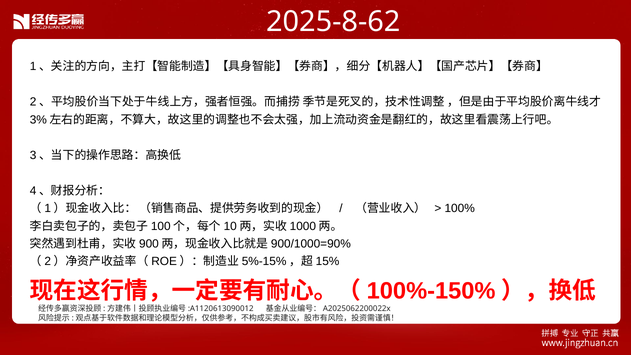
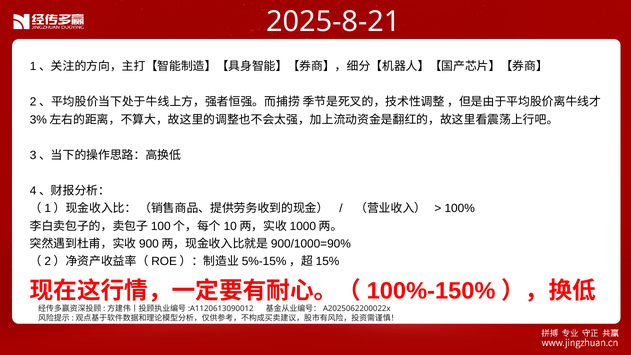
2025-8-62: 2025-8-62 -> 2025-8-21
